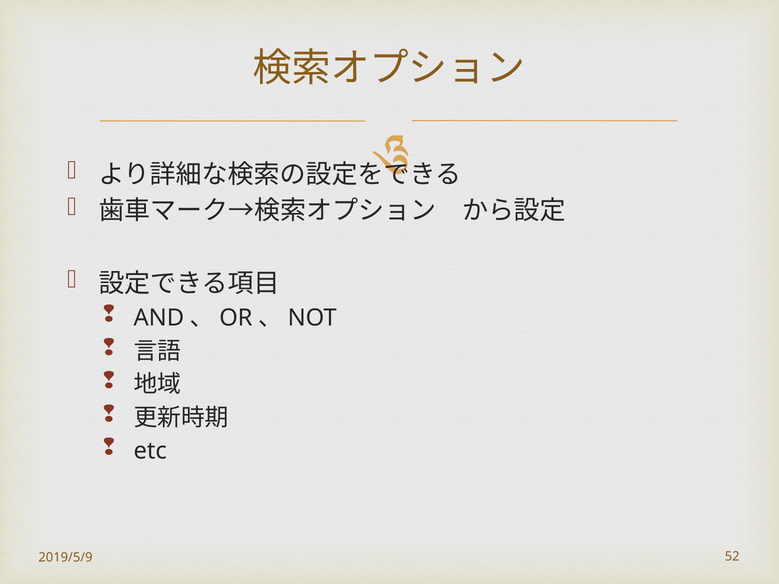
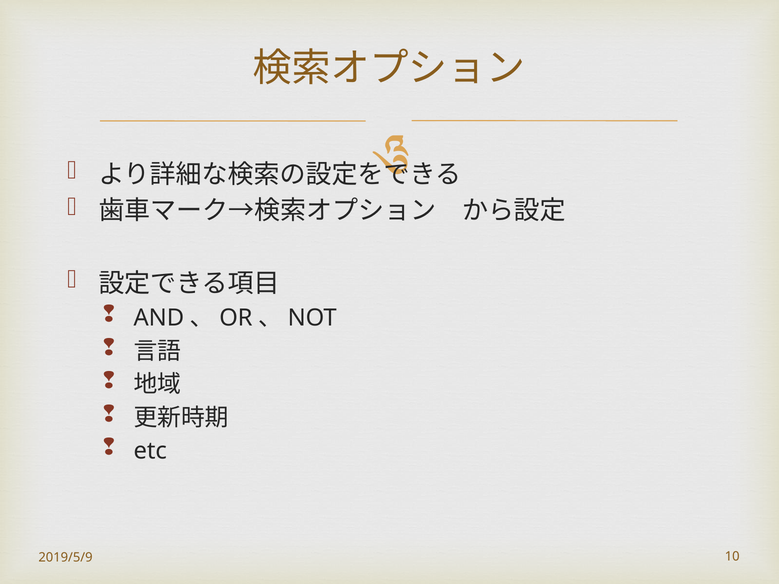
52: 52 -> 10
